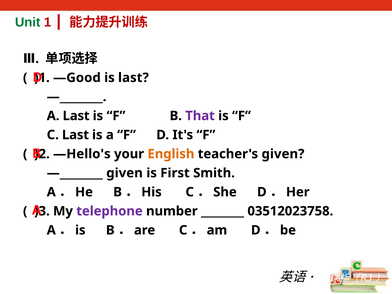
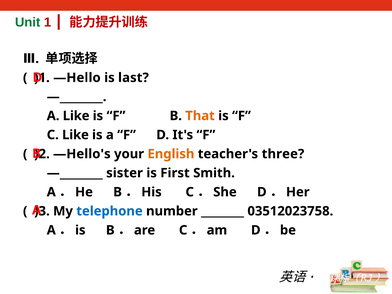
—Good: —Good -> —Hello
A Last: Last -> Like
That colour: purple -> orange
C Last: Last -> Like
teacher's given: given -> three
given at (125, 173): given -> sister
telephone colour: purple -> blue
